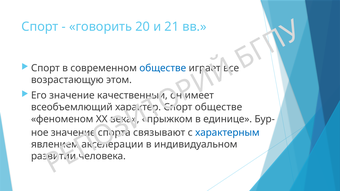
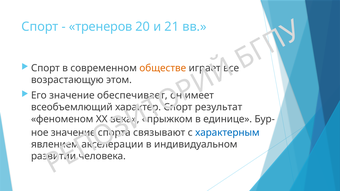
говорить: говорить -> тренеров
обществе at (163, 68) colour: blue -> orange
качественный: качественный -> обеспечивает
обществе at (219, 107): обществе -> результат
